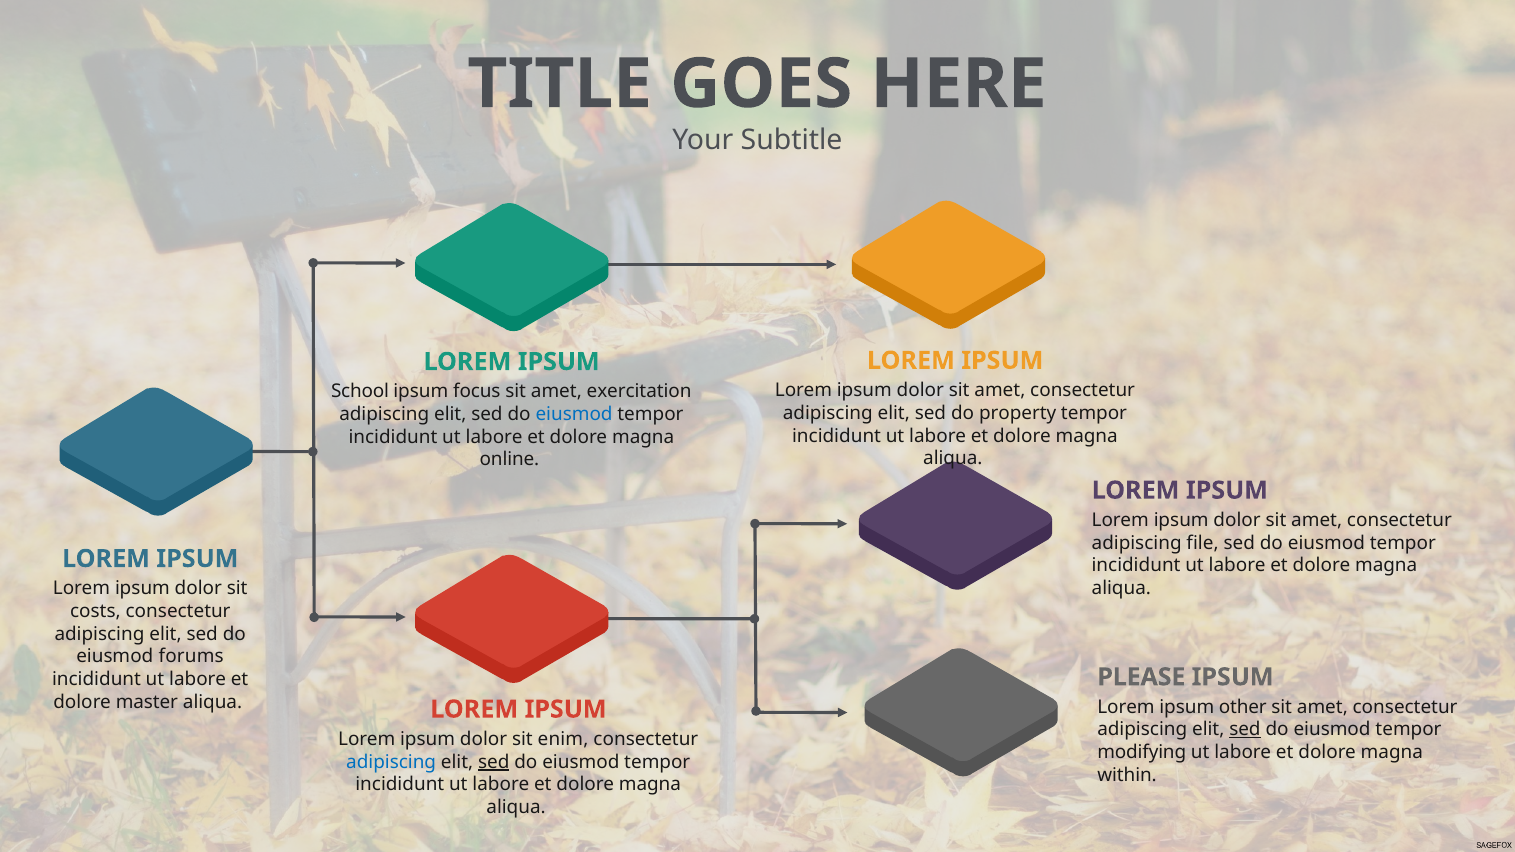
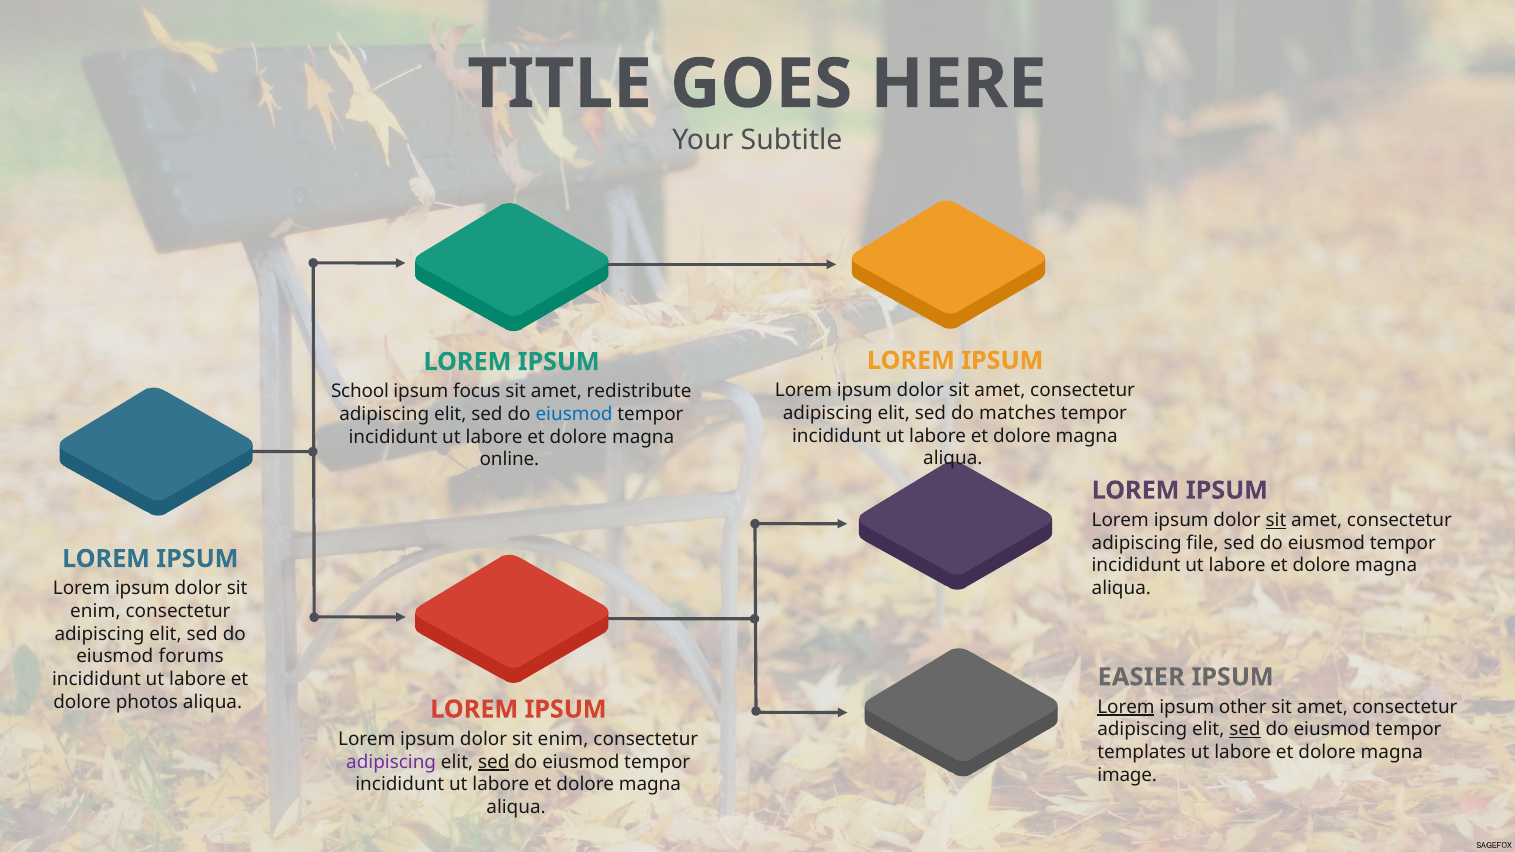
exercitation: exercitation -> redistribute
property: property -> matches
sit at (1276, 520) underline: none -> present
costs at (95, 611): costs -> enim
PLEASE: PLEASE -> EASIER
master: master -> photos
Lorem at (1126, 707) underline: none -> present
modifying: modifying -> templates
adipiscing at (391, 762) colour: blue -> purple
within: within -> image
